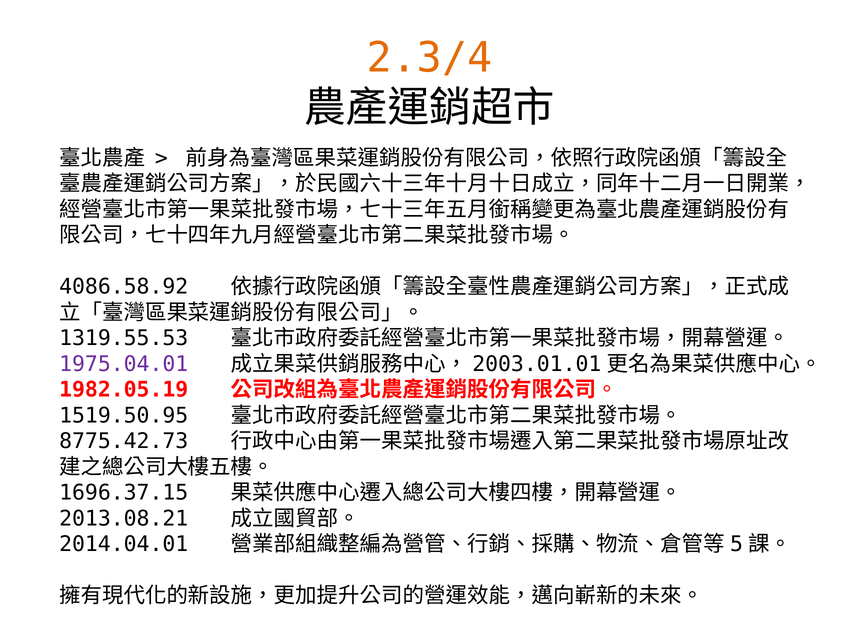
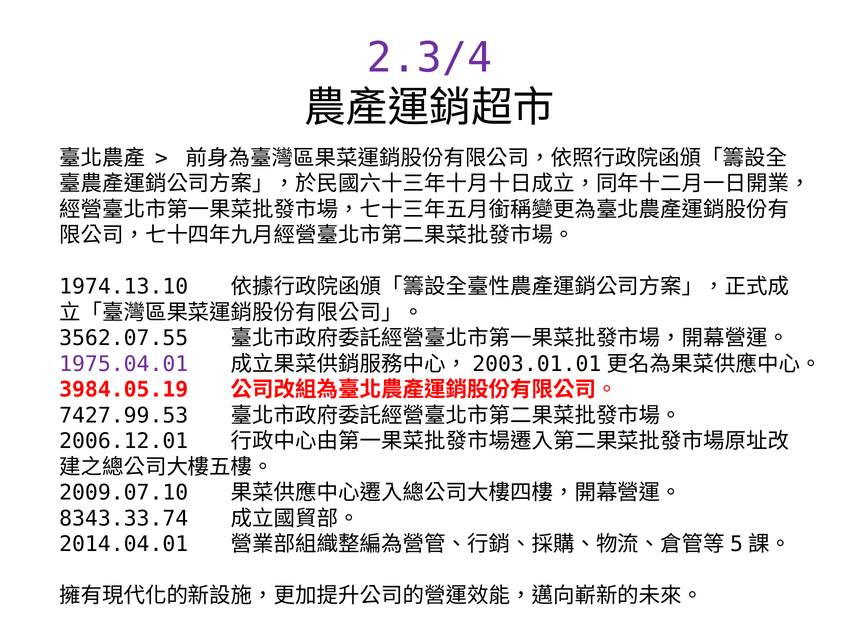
2.3/4 colour: orange -> purple
4086.58.92: 4086.58.92 -> 1974.13.10
1319.55.53: 1319.55.53 -> 3562.07.55
1982.05.19: 1982.05.19 -> 3984.05.19
1519.50.95: 1519.50.95 -> 7427.99.53
8775.42.73: 8775.42.73 -> 2006.12.01
1696.37.15: 1696.37.15 -> 2009.07.10
2013.08.21: 2013.08.21 -> 8343.33.74
